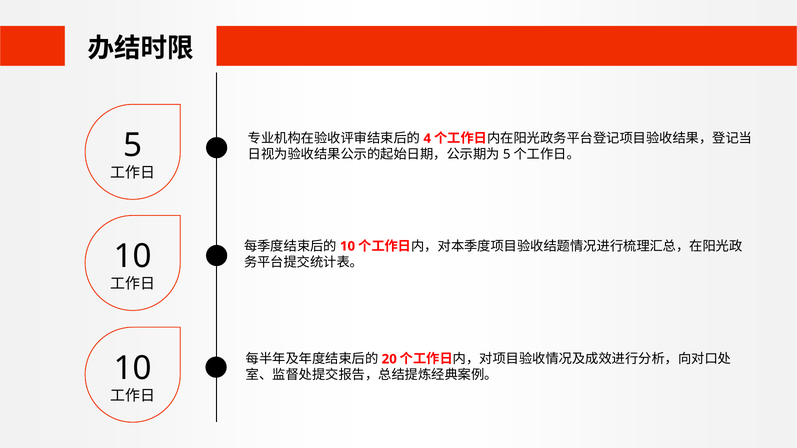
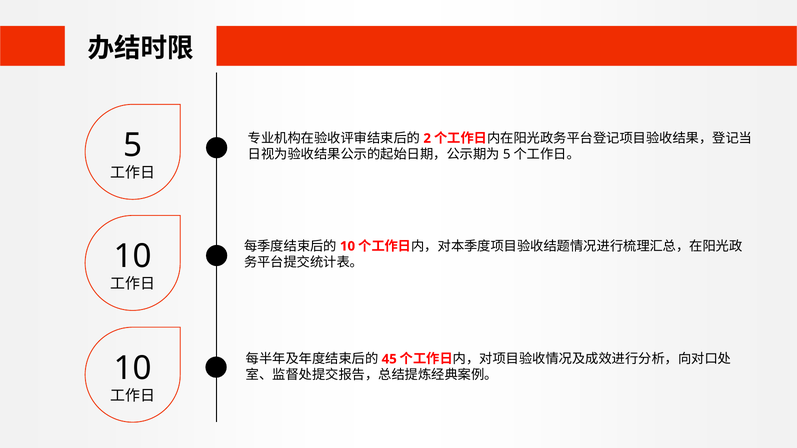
4: 4 -> 2
20: 20 -> 45
